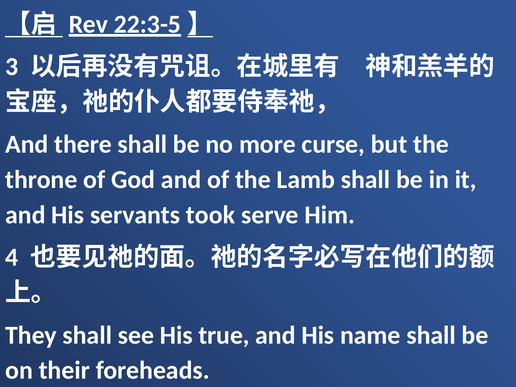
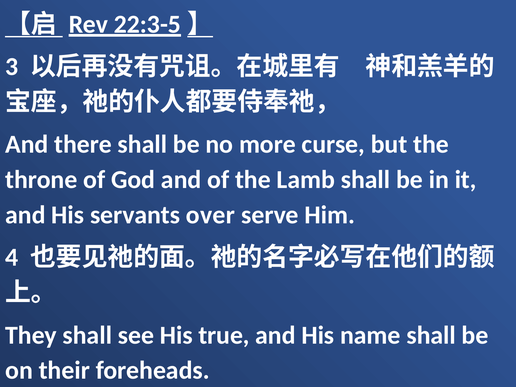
took: took -> over
